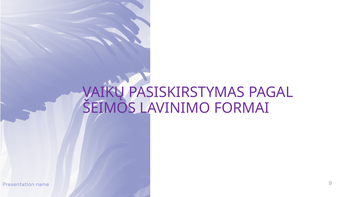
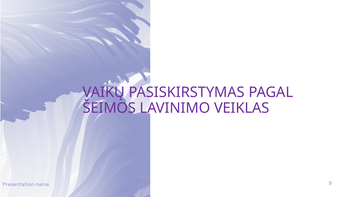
FORMAI: FORMAI -> VEIKLAS
